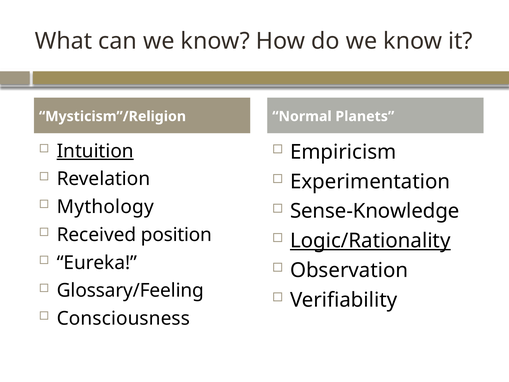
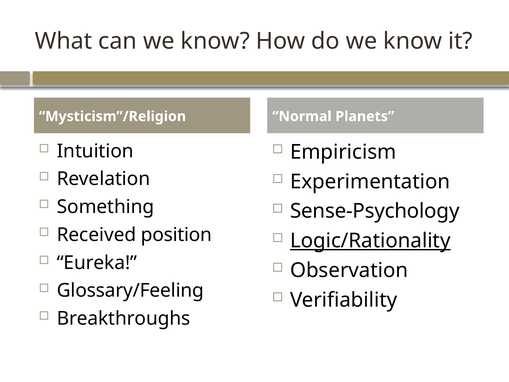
Intuition underline: present -> none
Mythology: Mythology -> Something
Sense-Knowledge: Sense-Knowledge -> Sense-Psychology
Consciousness: Consciousness -> Breakthroughs
